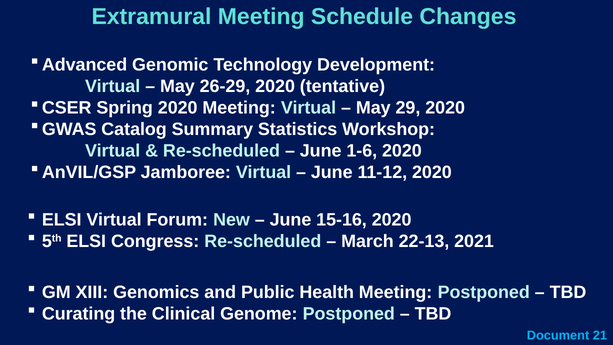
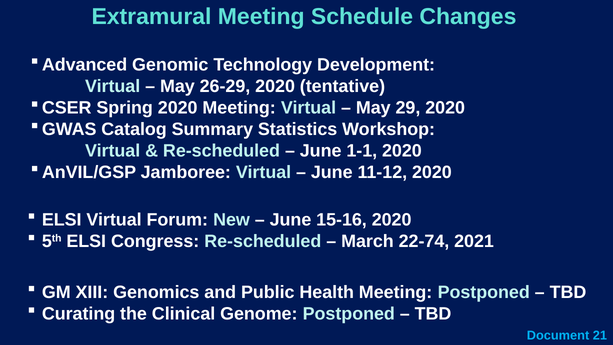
1-6: 1-6 -> 1-1
22-13: 22-13 -> 22-74
